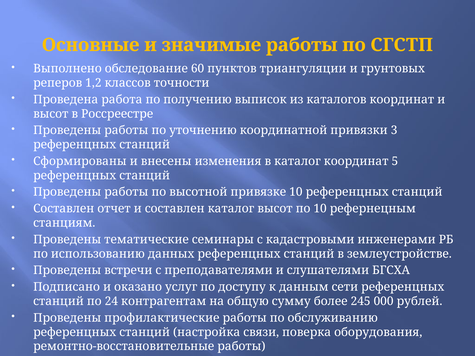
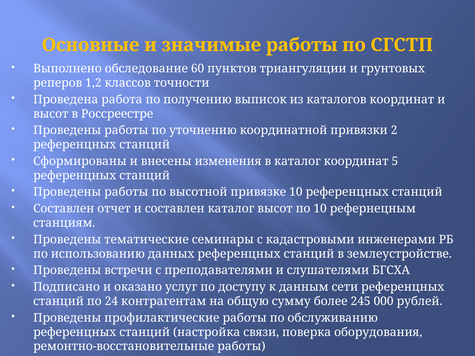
3: 3 -> 2
